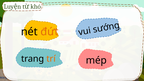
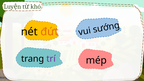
trí colour: orange -> purple
